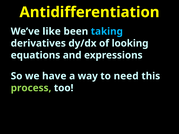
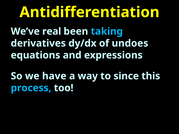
like: like -> real
looking: looking -> undoes
need: need -> since
process colour: light green -> light blue
